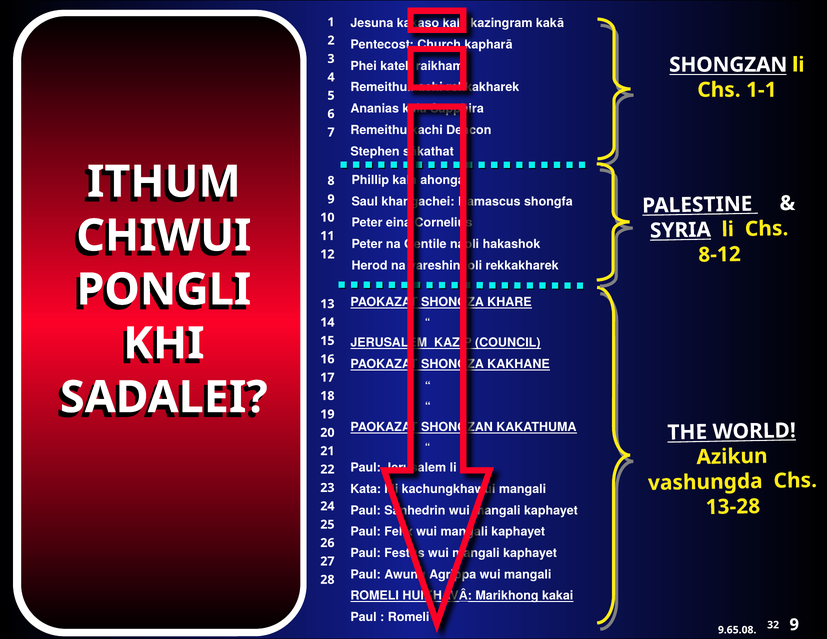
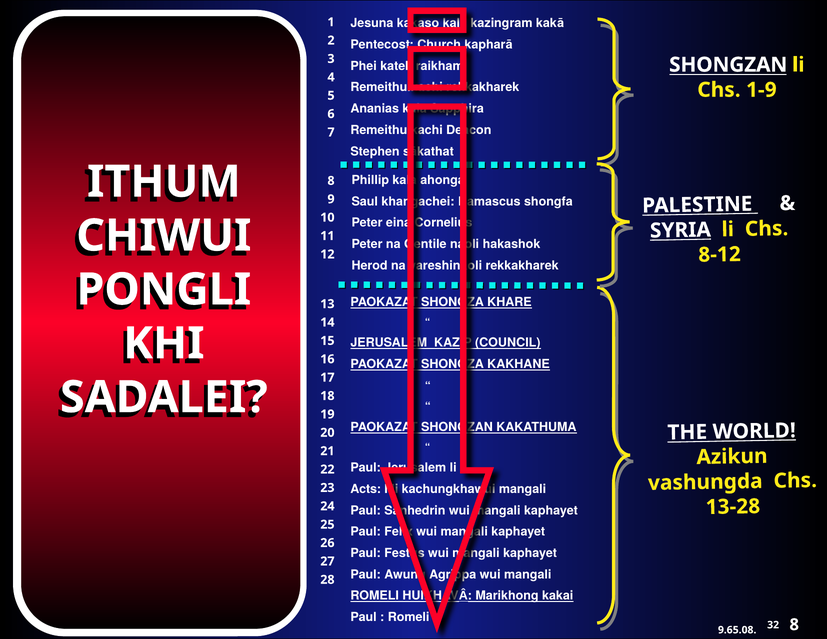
1-1: 1-1 -> 1-9
Kata at (366, 489): Kata -> Acts
32 9: 9 -> 8
